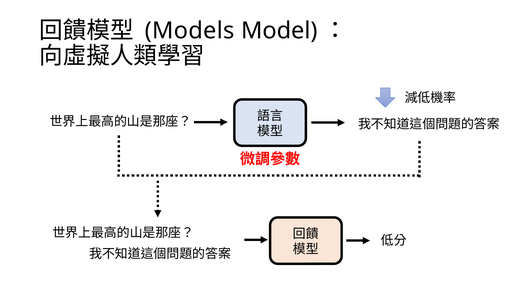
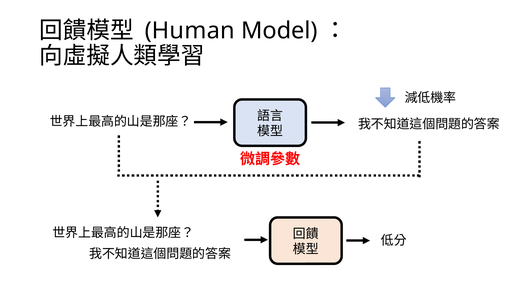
Models: Models -> Human
